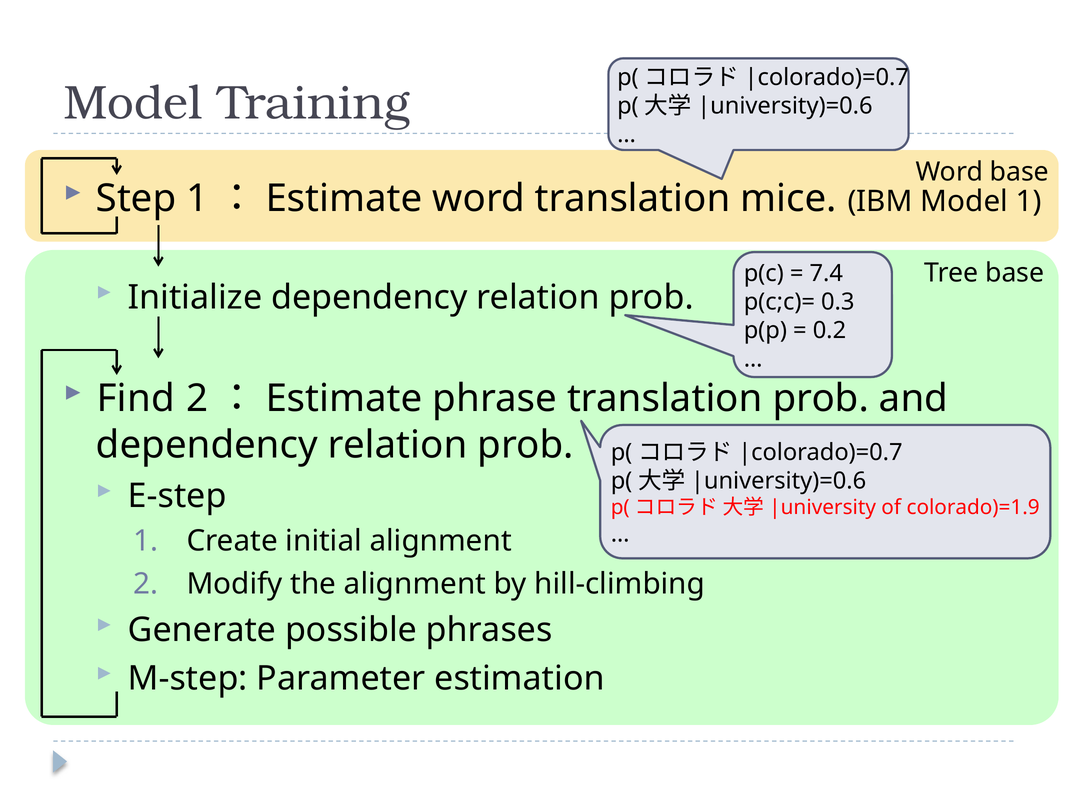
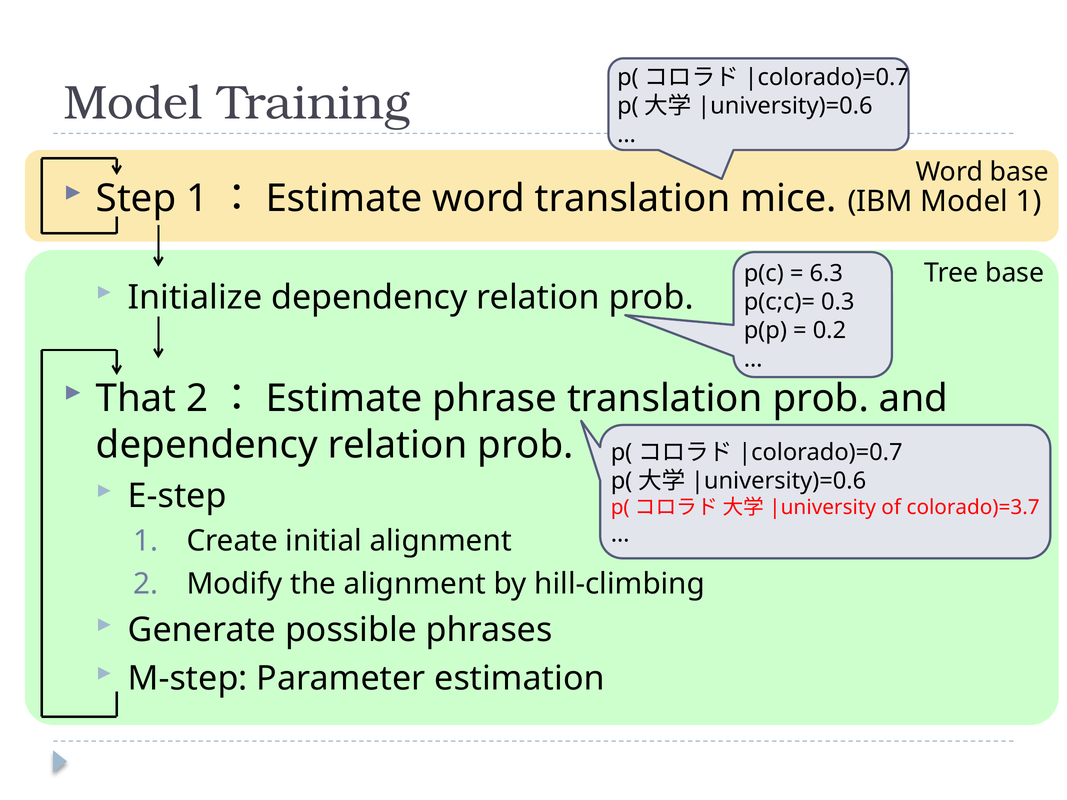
7.4: 7.4 -> 6.3
Find: Find -> That
colorado)=1.9: colorado)=1.9 -> colorado)=3.7
